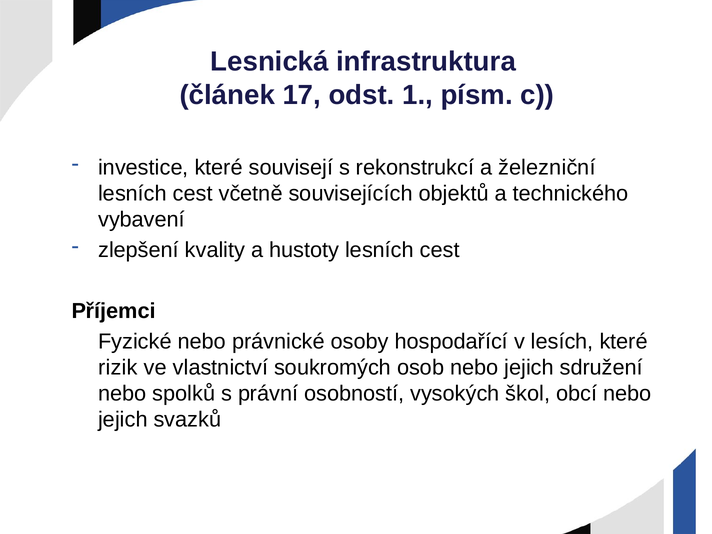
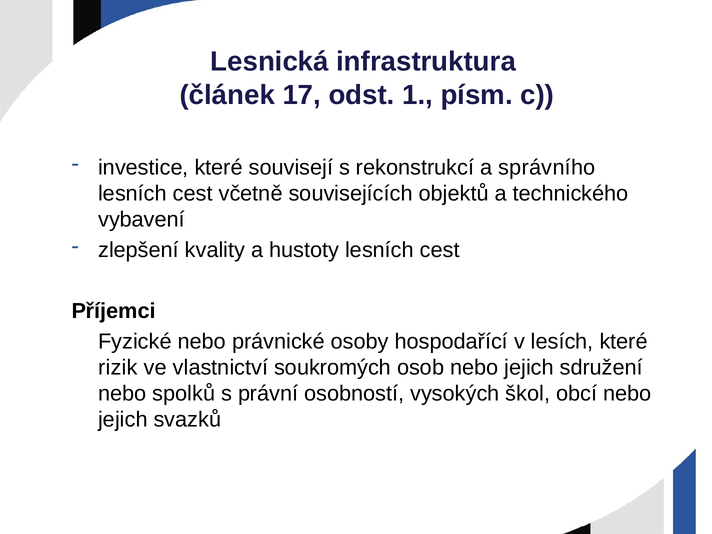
železniční: železniční -> správního
